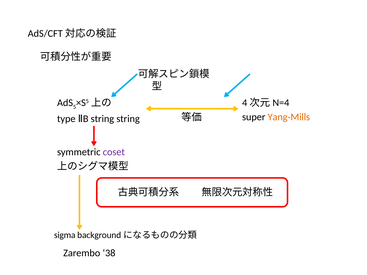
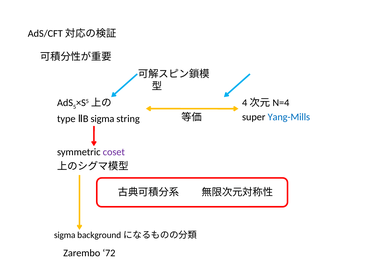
Yang-Mills colour: orange -> blue
string at (102, 119): string -> sigma
38: 38 -> 72
